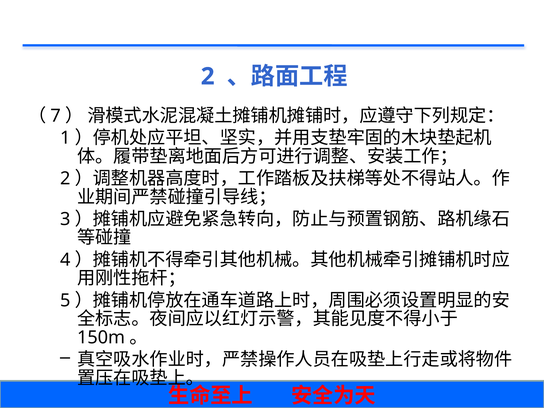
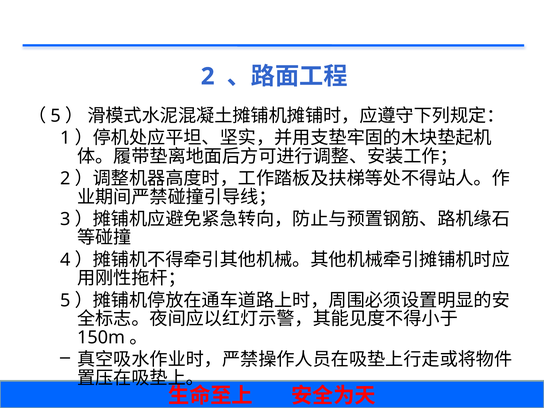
7 at (56, 116): 7 -> 5
